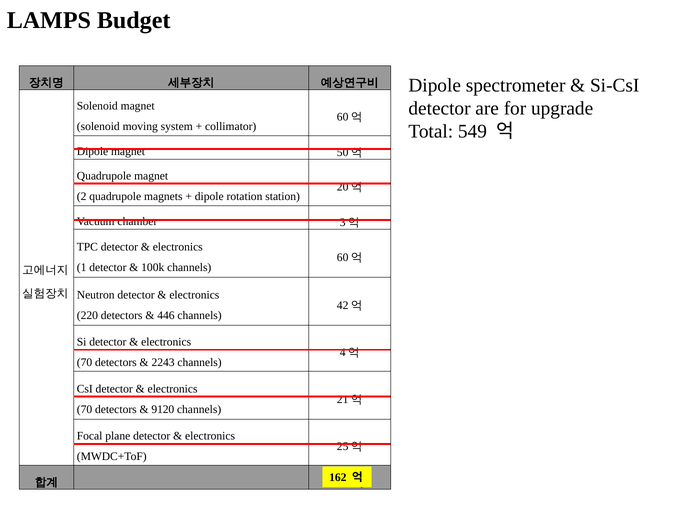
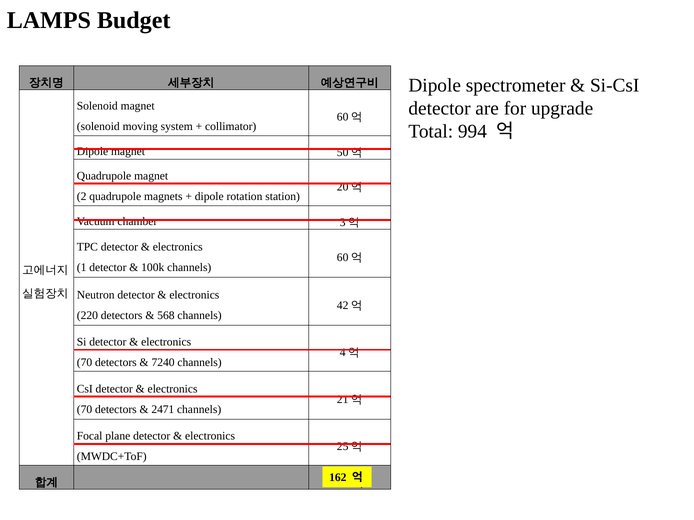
549: 549 -> 994
446: 446 -> 568
2243: 2243 -> 7240
9120: 9120 -> 2471
